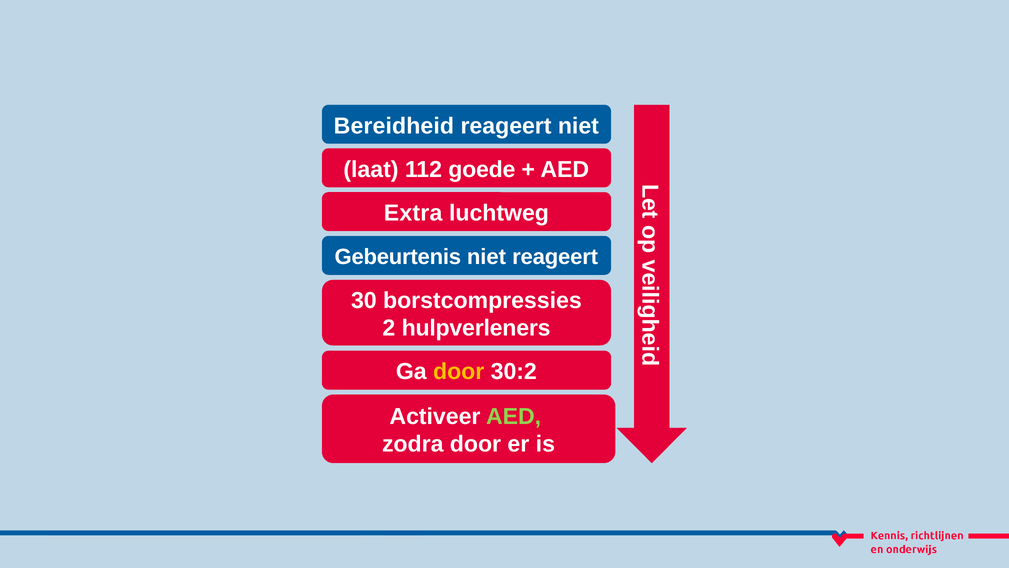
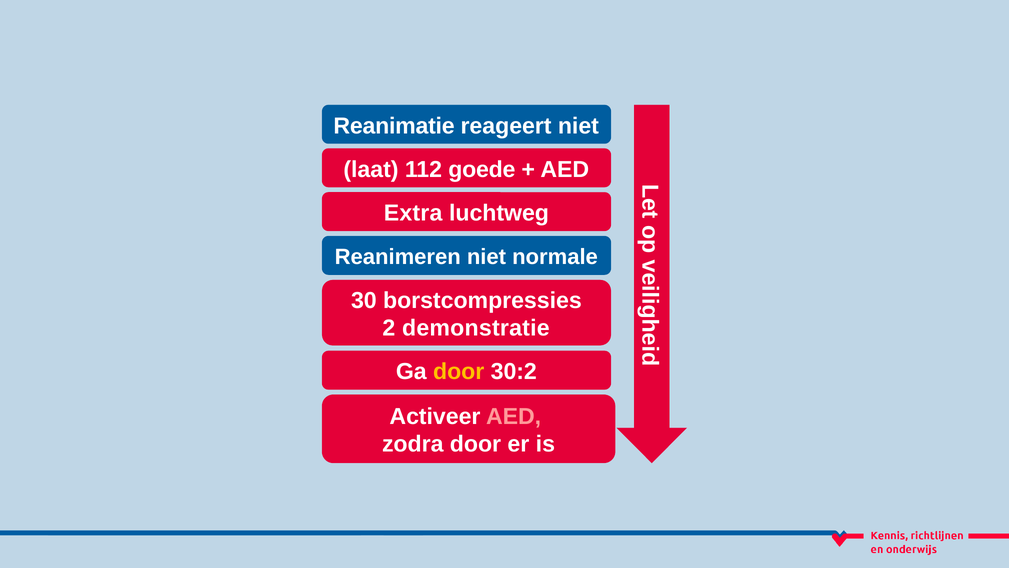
Bereidheid: Bereidheid -> Reanimatie
Gebeurtenis: Gebeurtenis -> Reanimeren
niet reageert: reageert -> normale
hulpverleners: hulpverleners -> demonstratie
AED at (514, 416) colour: light green -> pink
